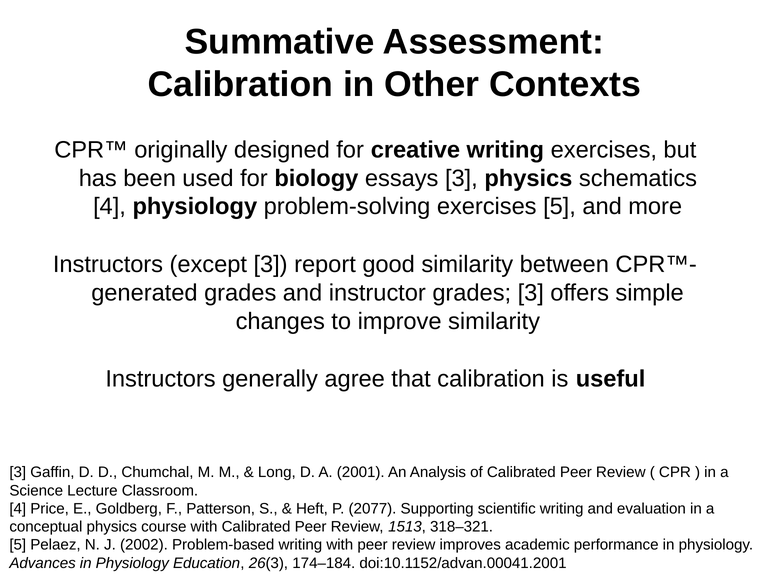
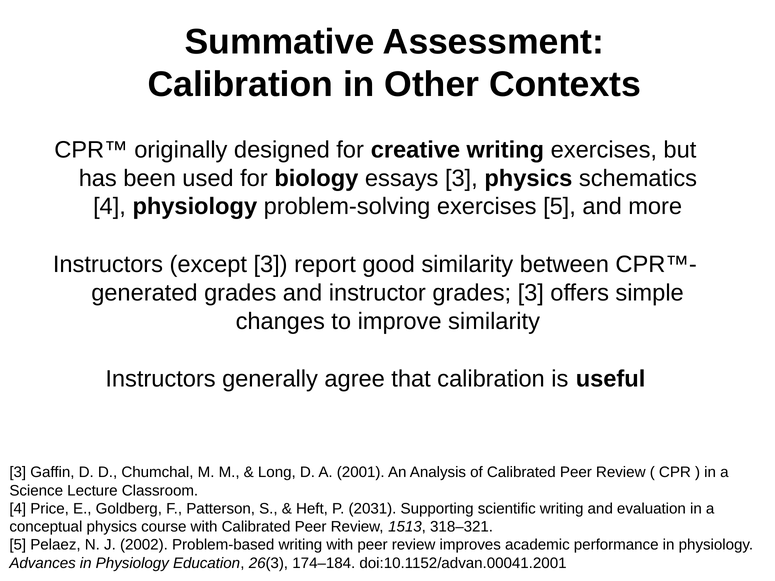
2077: 2077 -> 2031
